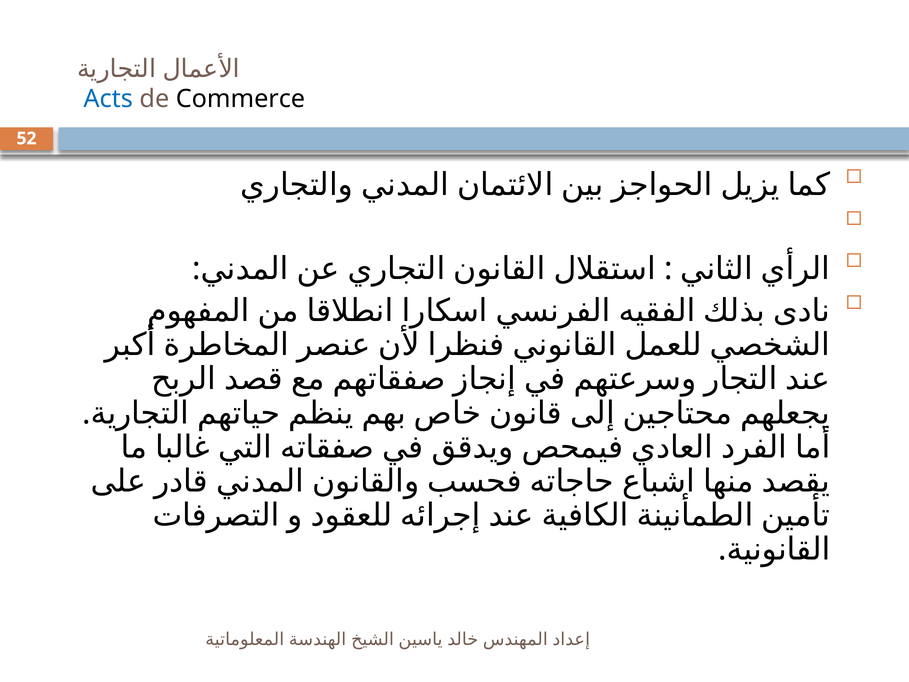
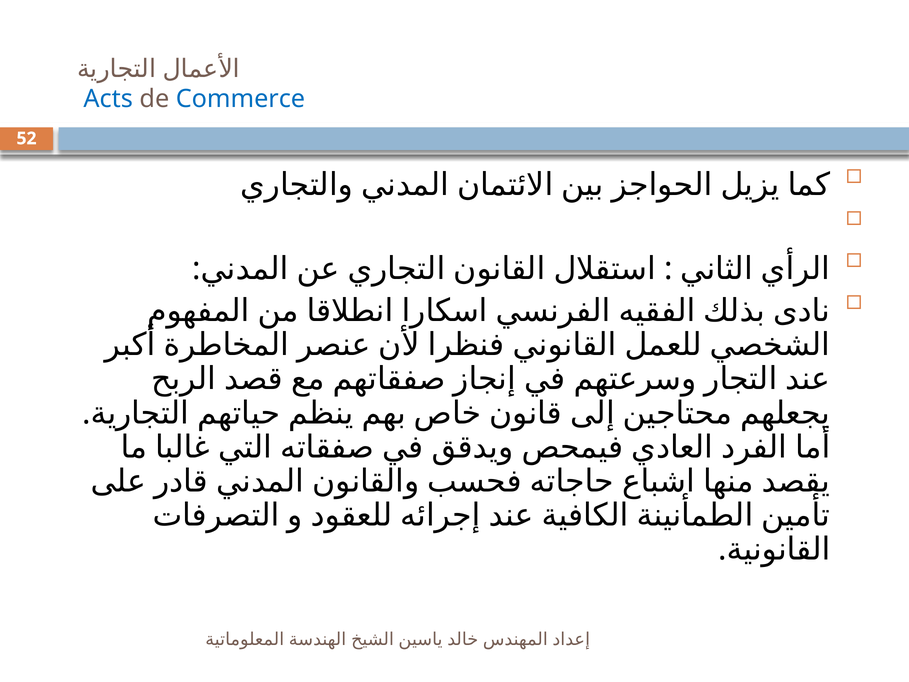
Commerce colour: black -> blue
